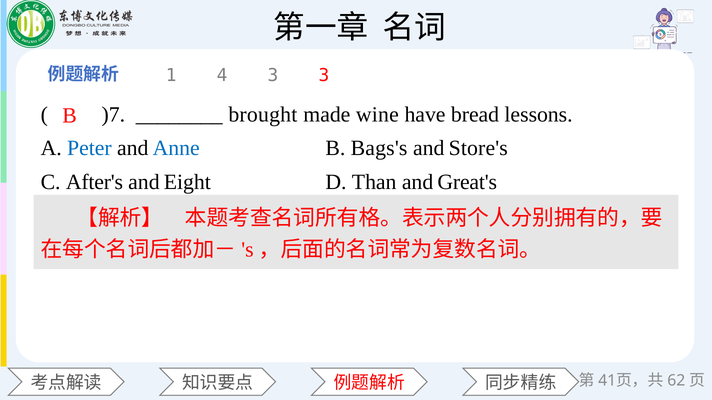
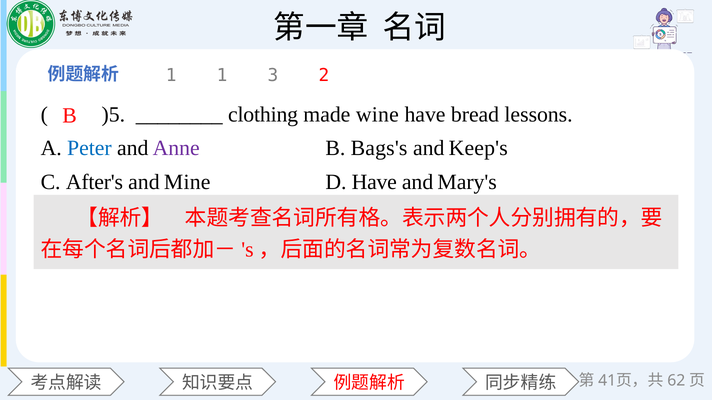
1 4: 4 -> 1
3 3: 3 -> 2
)7: )7 -> )5
brought: brought -> clothing
Anne colour: blue -> purple
Store's: Store's -> Keep's
Eight: Eight -> Mine
D Than: Than -> Have
Great's: Great's -> Mary's
